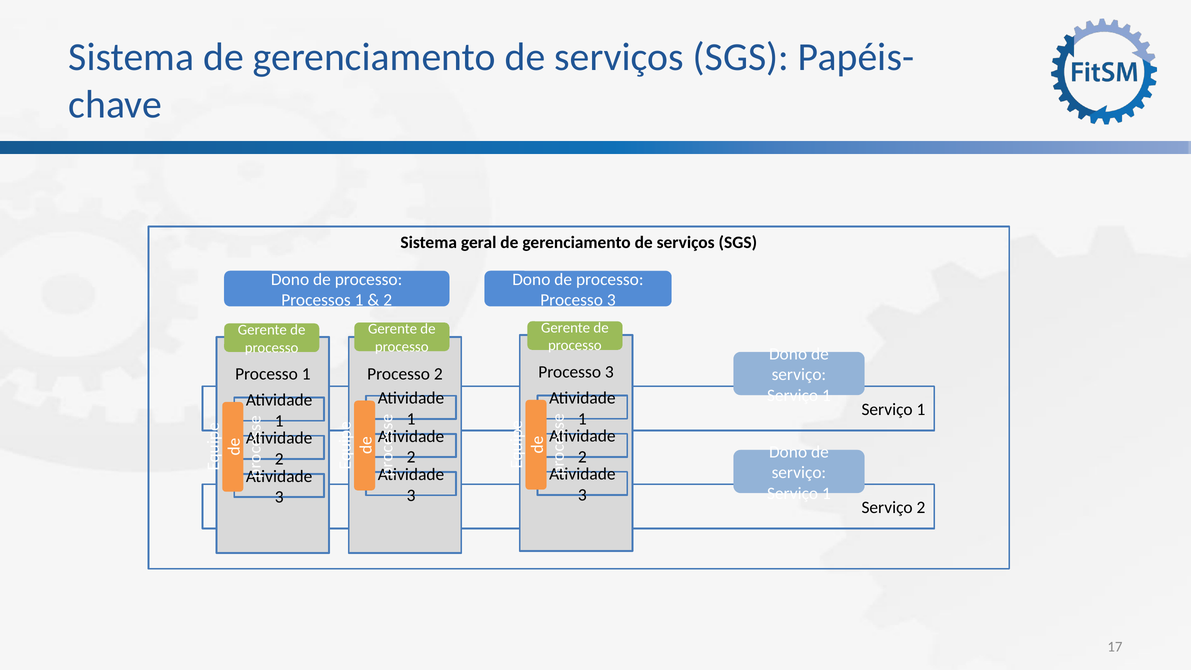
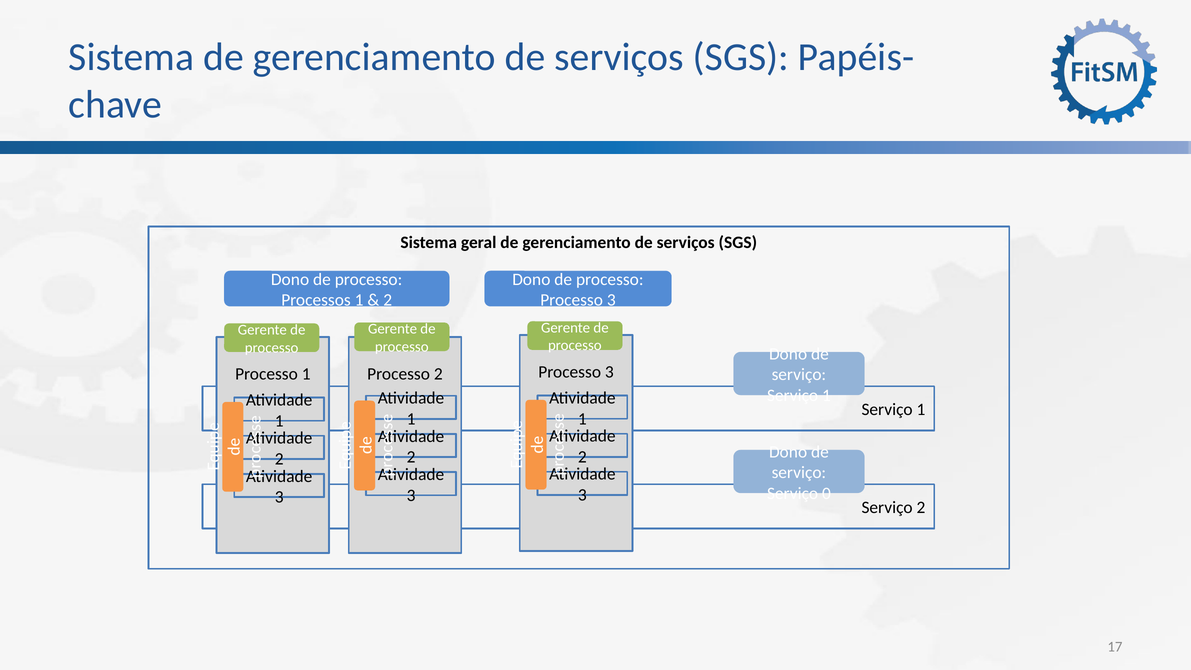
1 at (826, 493): 1 -> 0
